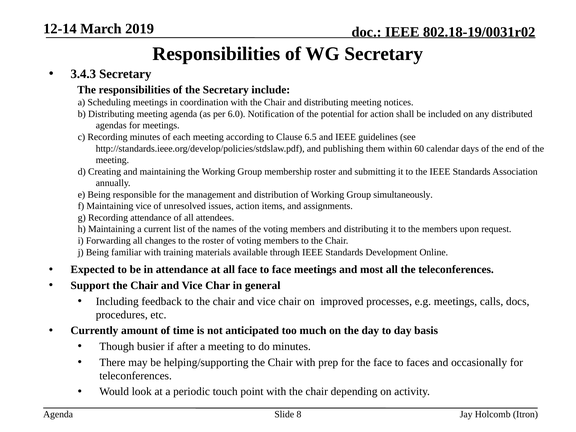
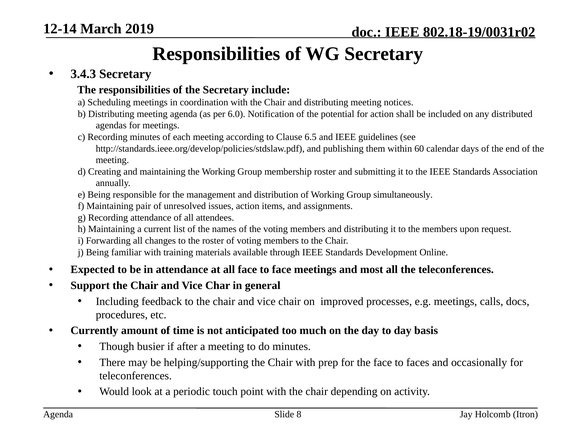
Maintaining vice: vice -> pair
